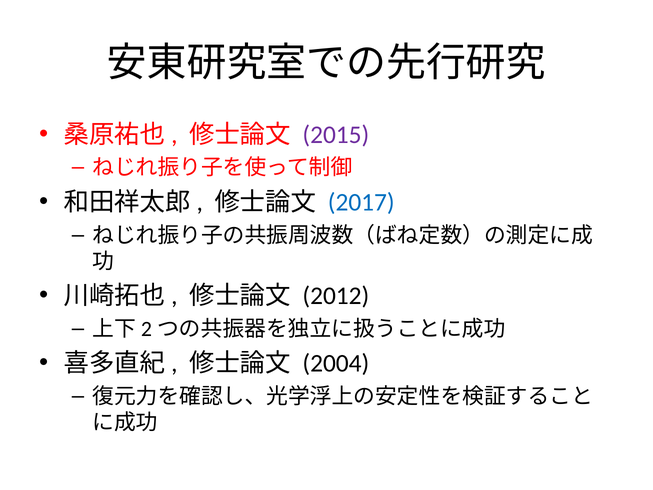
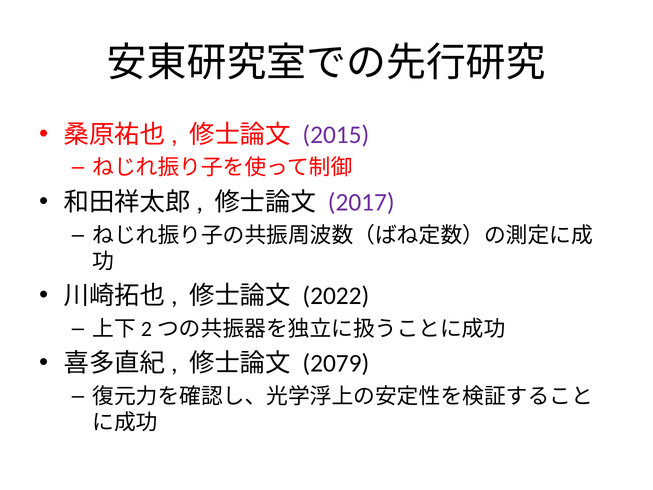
2017 colour: blue -> purple
2012: 2012 -> 2022
2004: 2004 -> 2079
